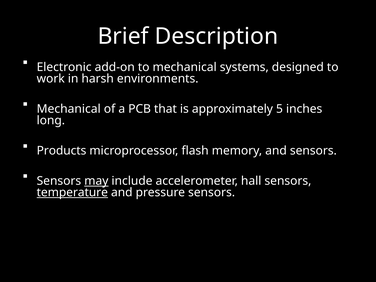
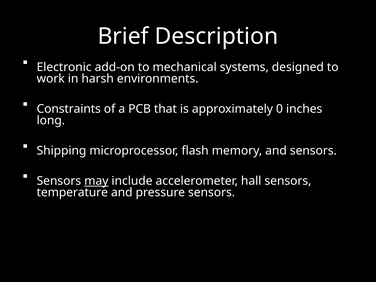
Mechanical at (69, 109): Mechanical -> Constraints
5: 5 -> 0
Products: Products -> Shipping
temperature underline: present -> none
